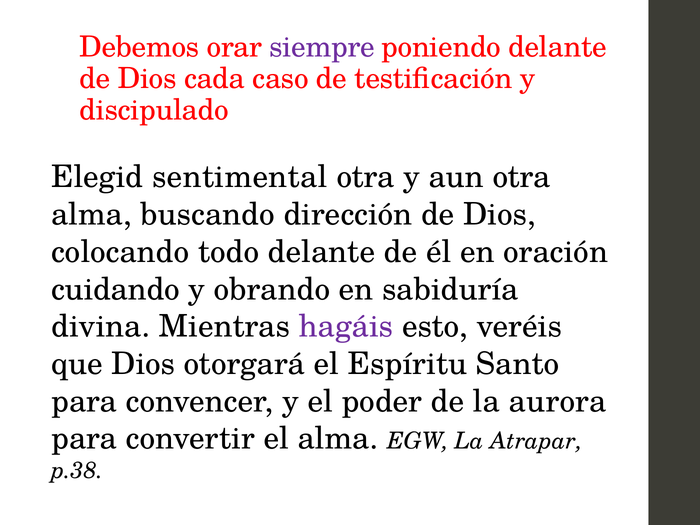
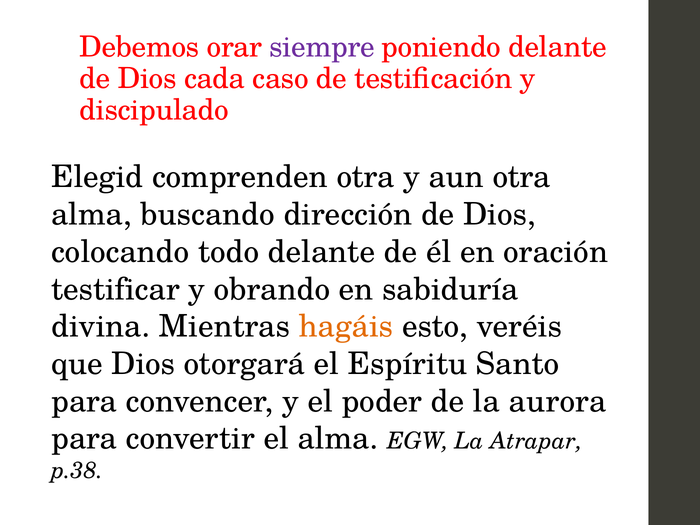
sentimental: sentimental -> comprenden
cuidando: cuidando -> testificar
hagáis colour: purple -> orange
